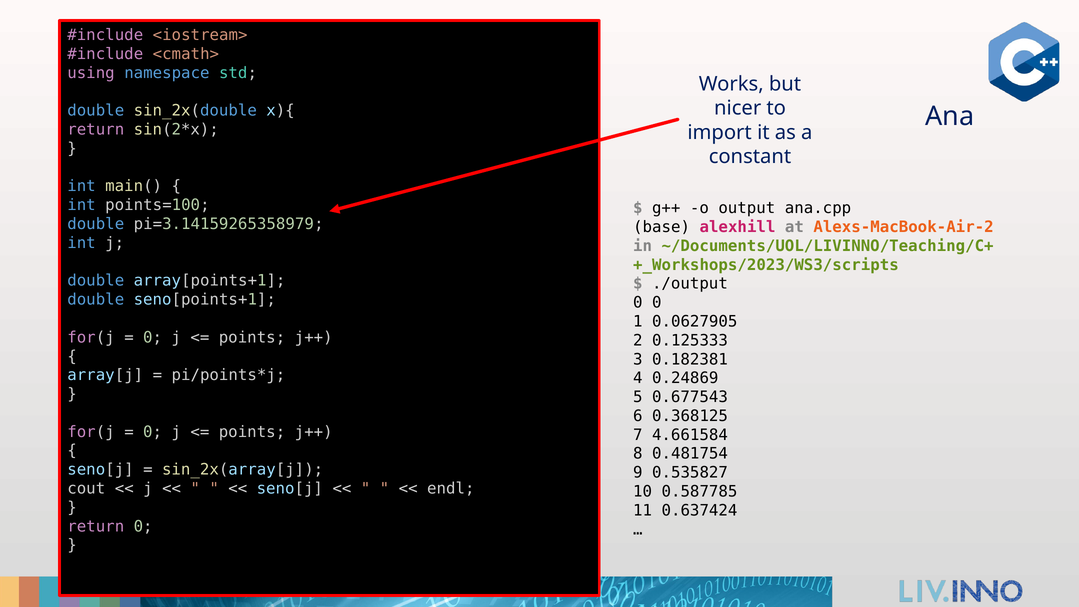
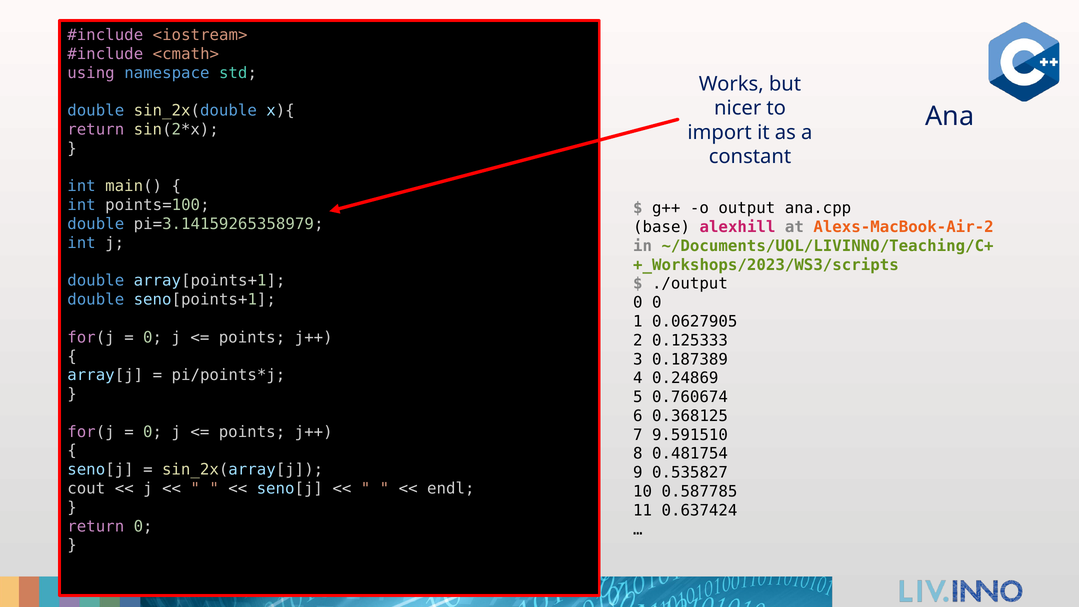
0.182381: 0.182381 -> 0.187389
0.677543: 0.677543 -> 0.760674
4.661584: 4.661584 -> 9.591510
